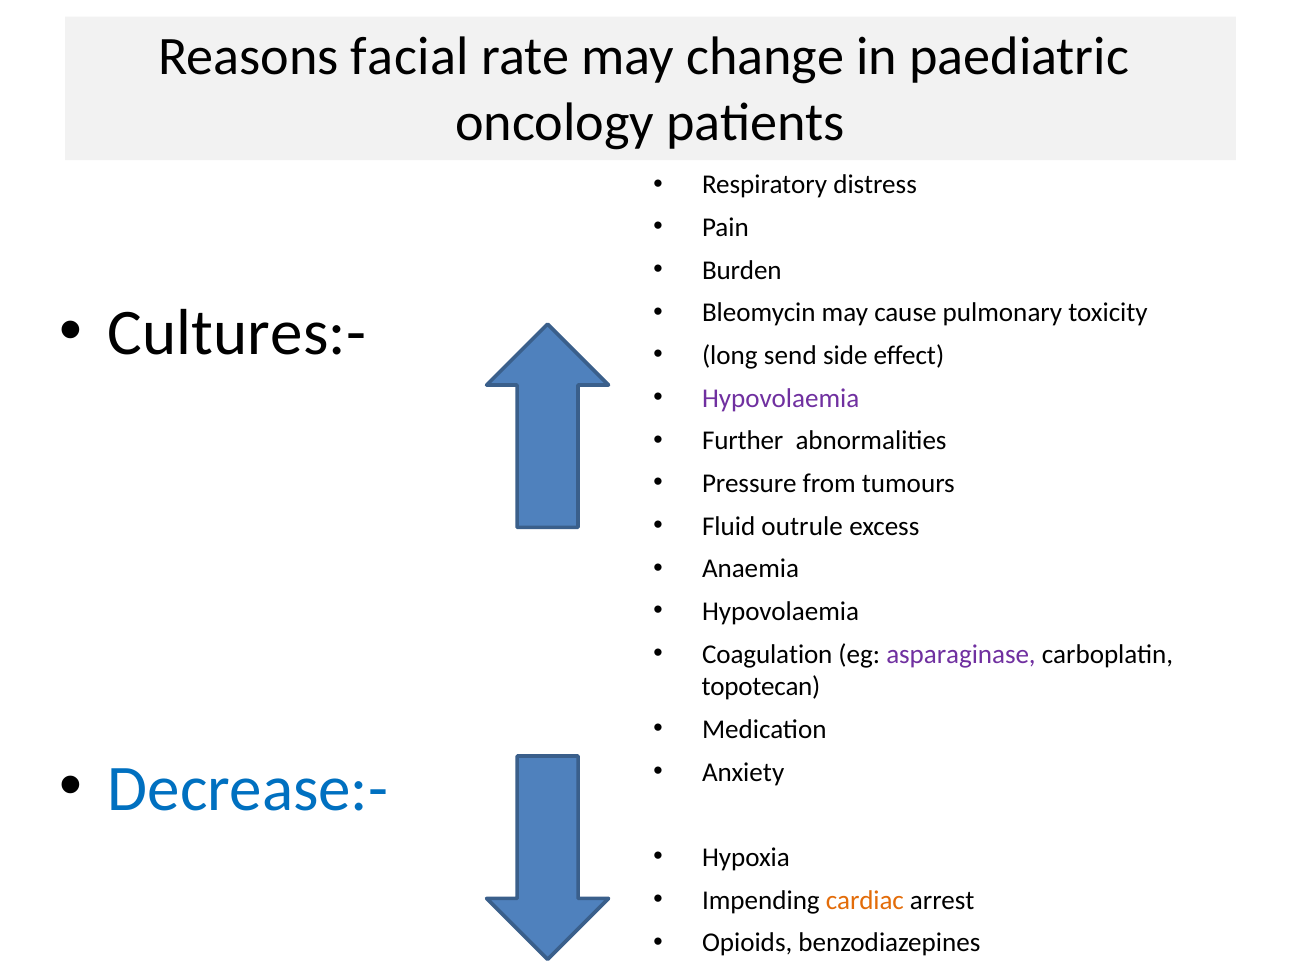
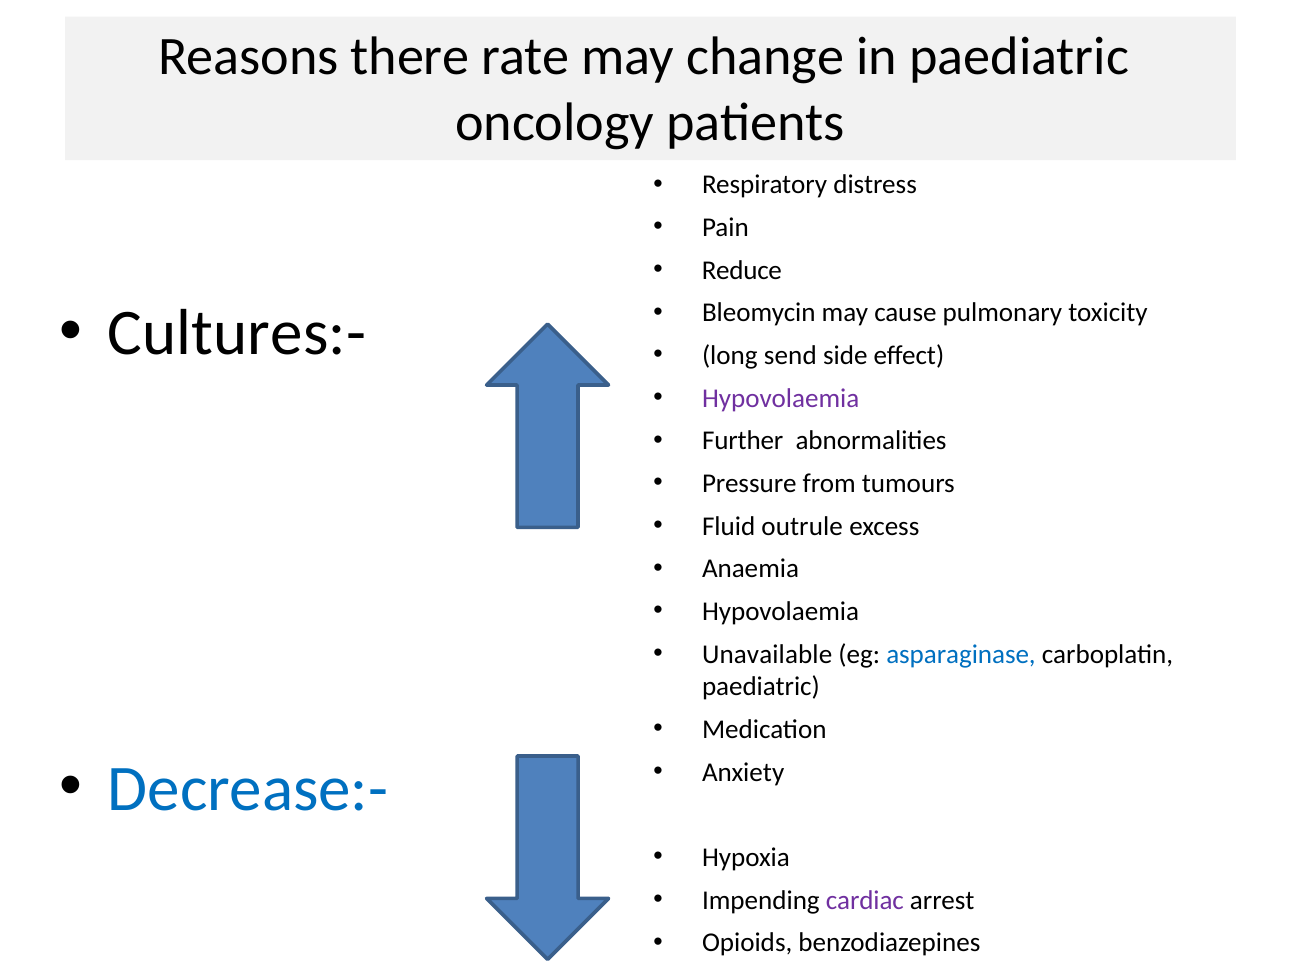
facial: facial -> there
Burden: Burden -> Reduce
Coagulation: Coagulation -> Unavailable
asparaginase colour: purple -> blue
topotecan at (761, 687): topotecan -> paediatric
cardiac colour: orange -> purple
